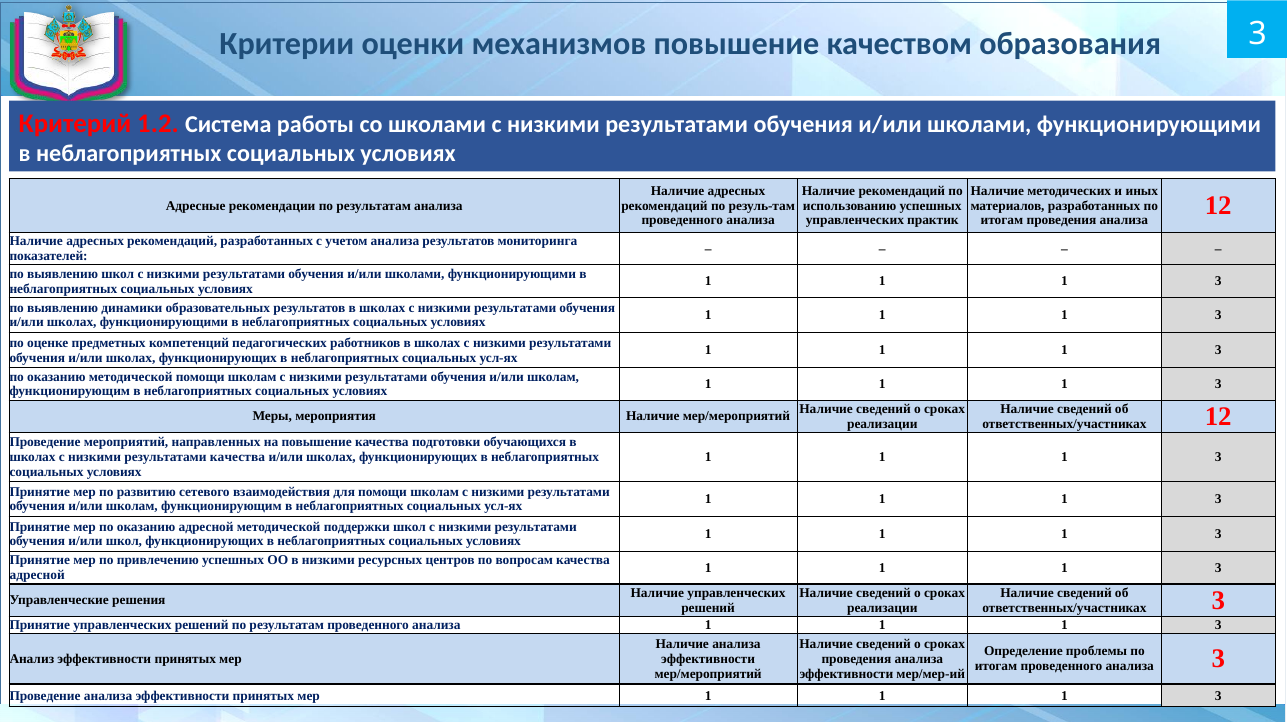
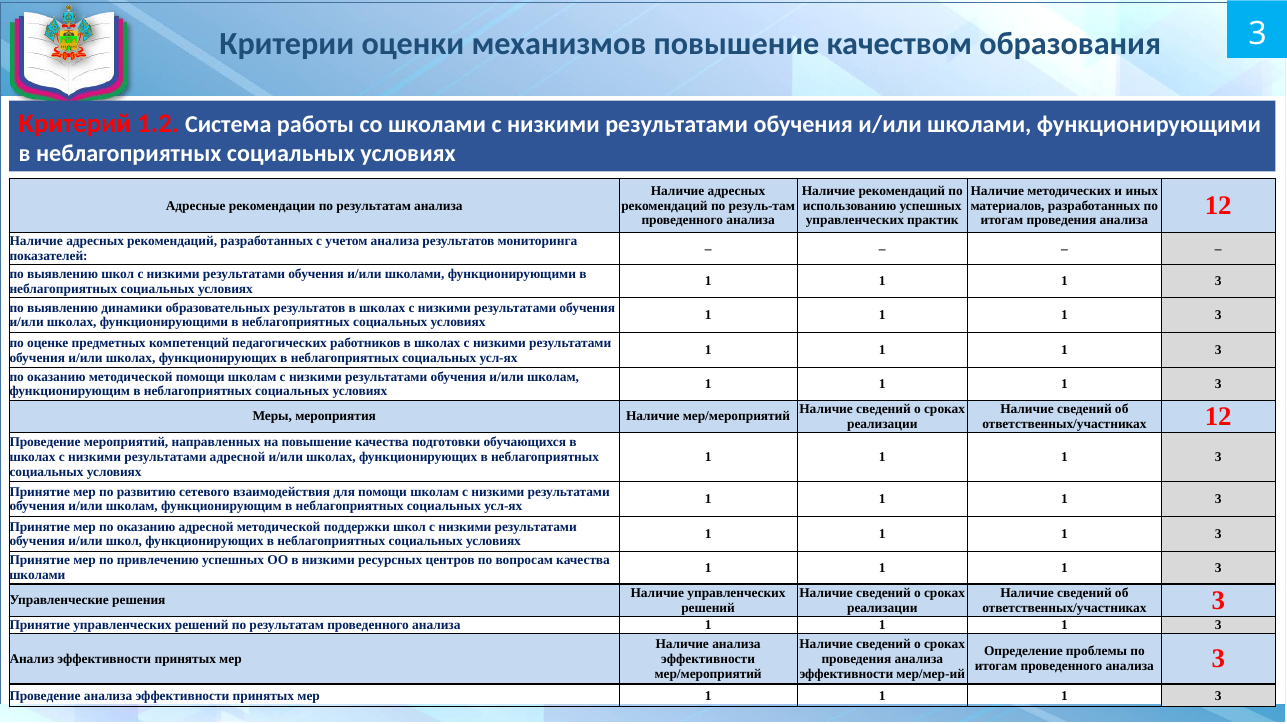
результатами качества: качества -> адресной
адресной at (37, 575): адресной -> школами
